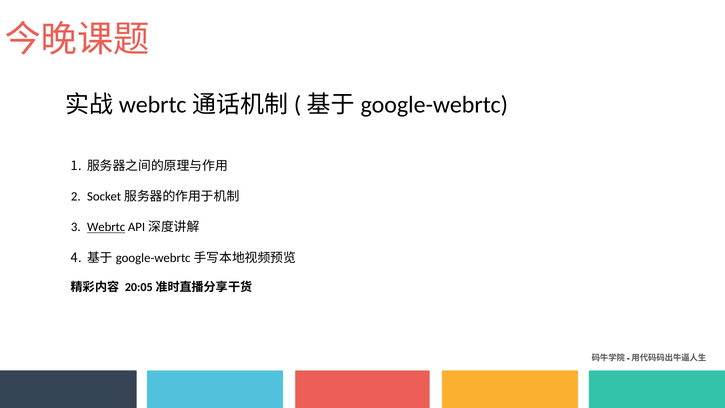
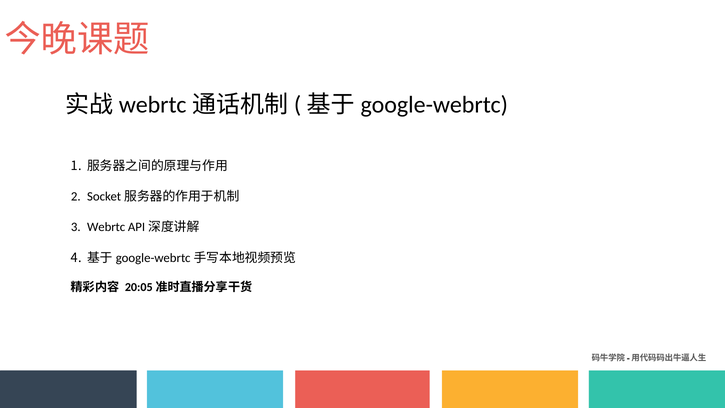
Webrtc underline: present -> none
